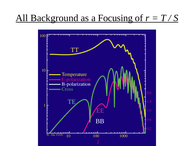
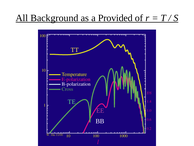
Focusing: Focusing -> Provided
